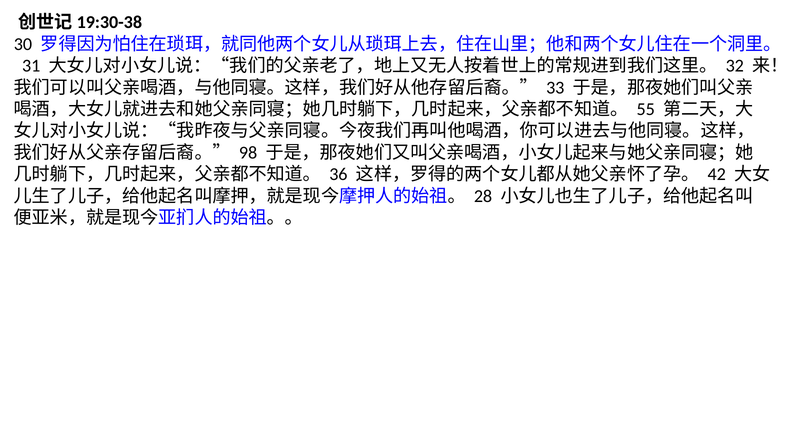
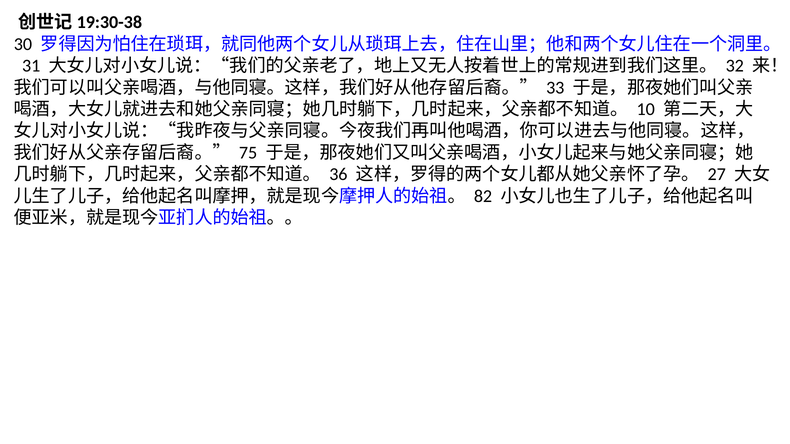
55: 55 -> 10
98: 98 -> 75
42: 42 -> 27
28: 28 -> 82
